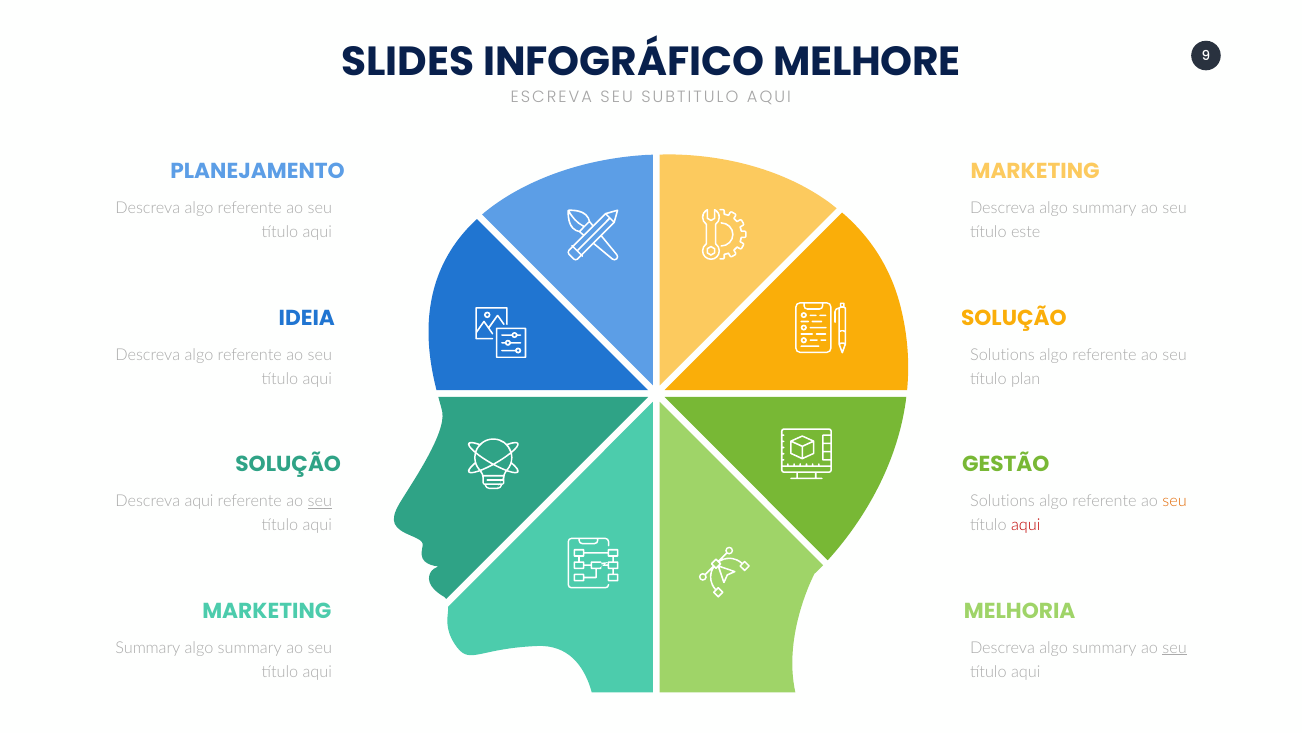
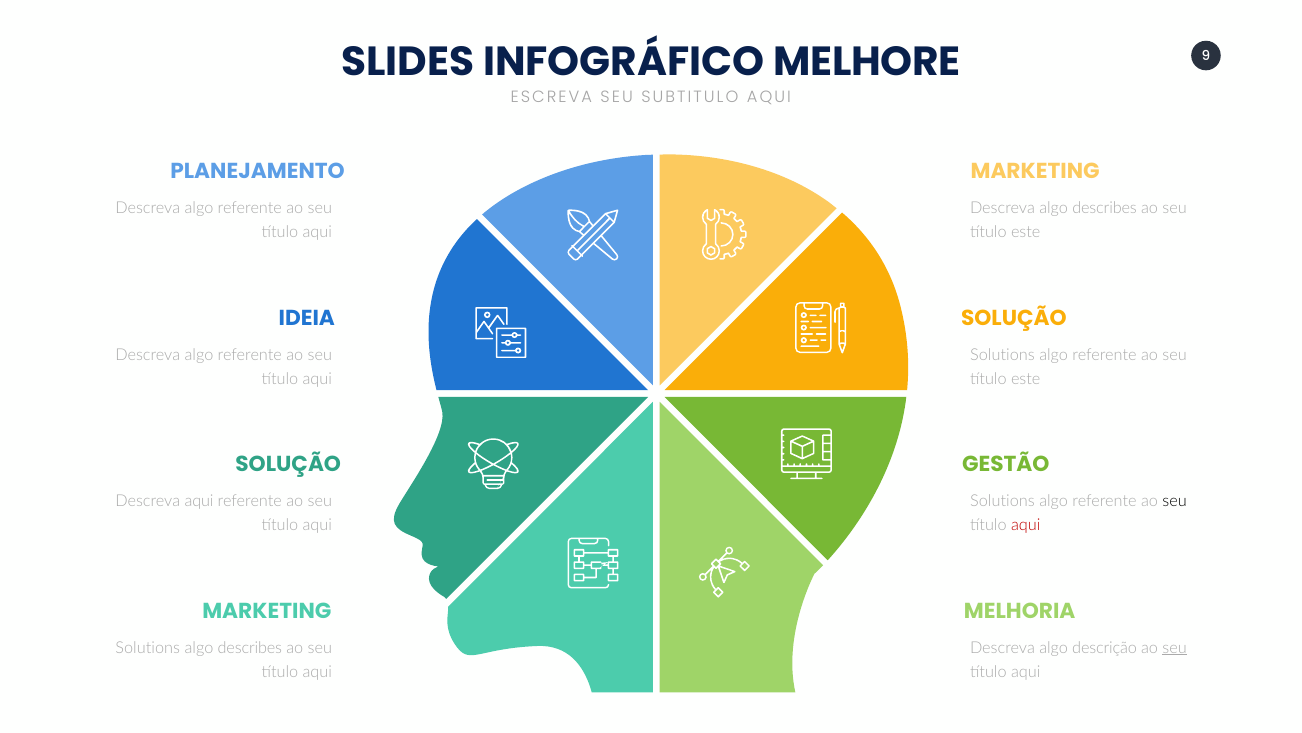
summary at (1104, 208): summary -> describes
plan at (1026, 379): plan -> este
seu at (320, 501) underline: present -> none
seu at (1175, 501) colour: orange -> black
Summary at (148, 648): Summary -> Solutions
summary at (250, 648): summary -> describes
summary at (1104, 648): summary -> descrição
